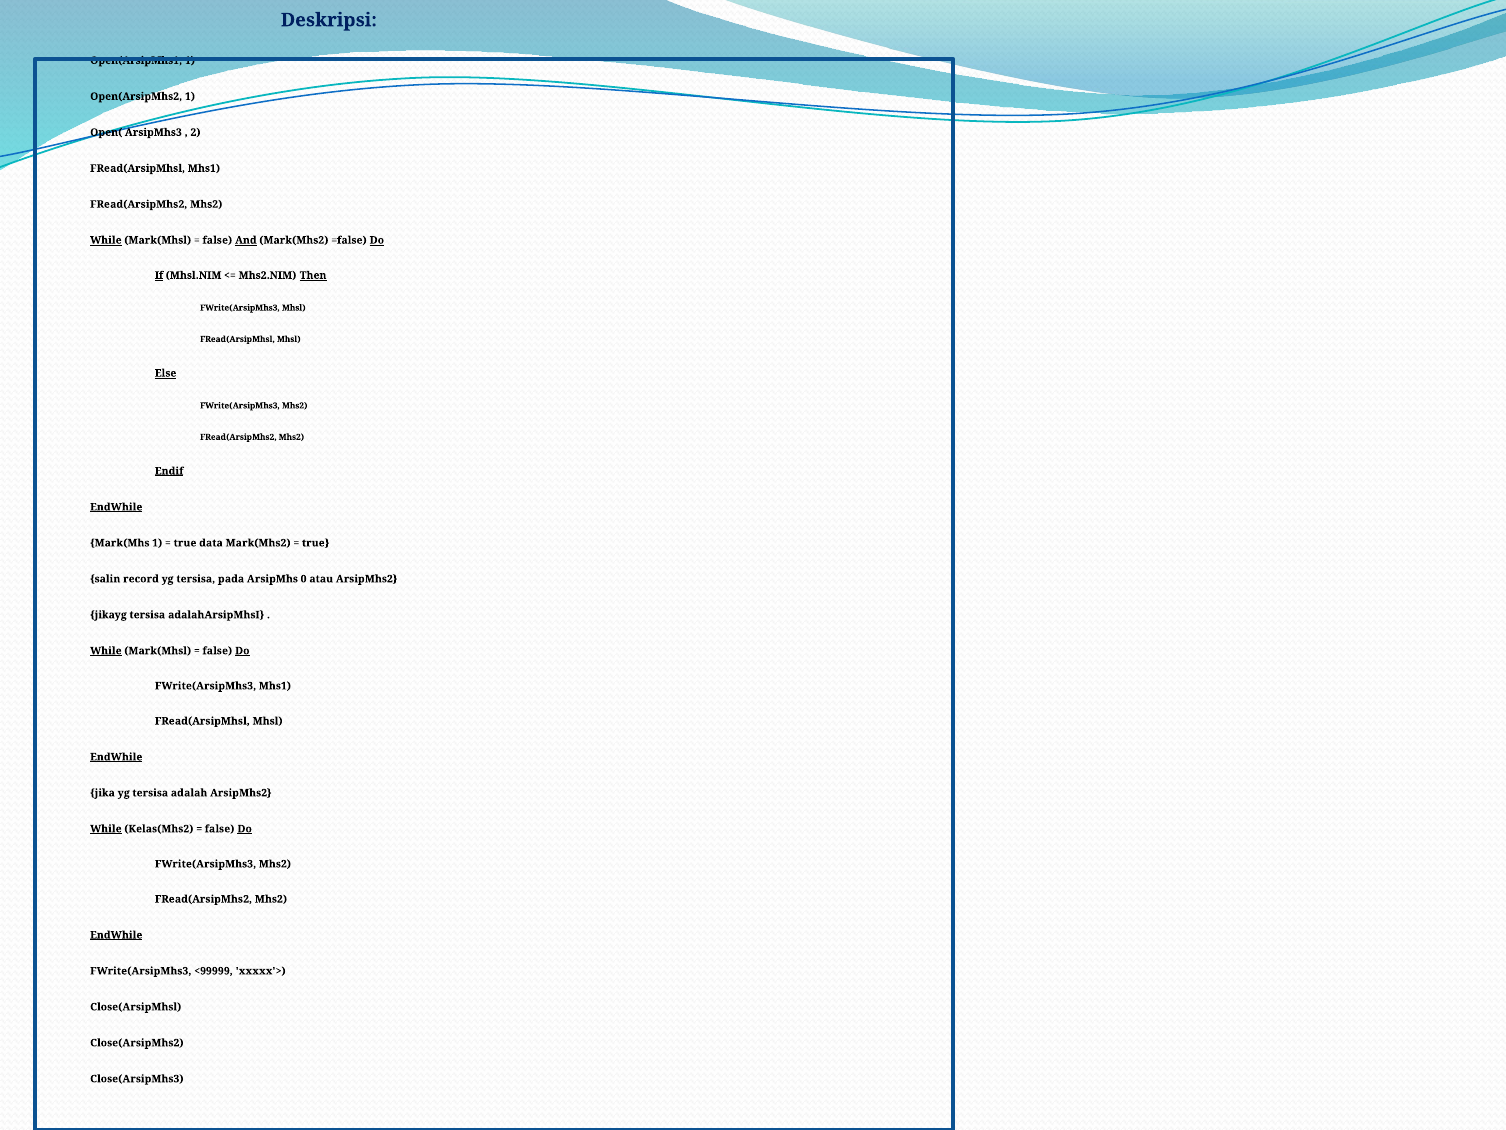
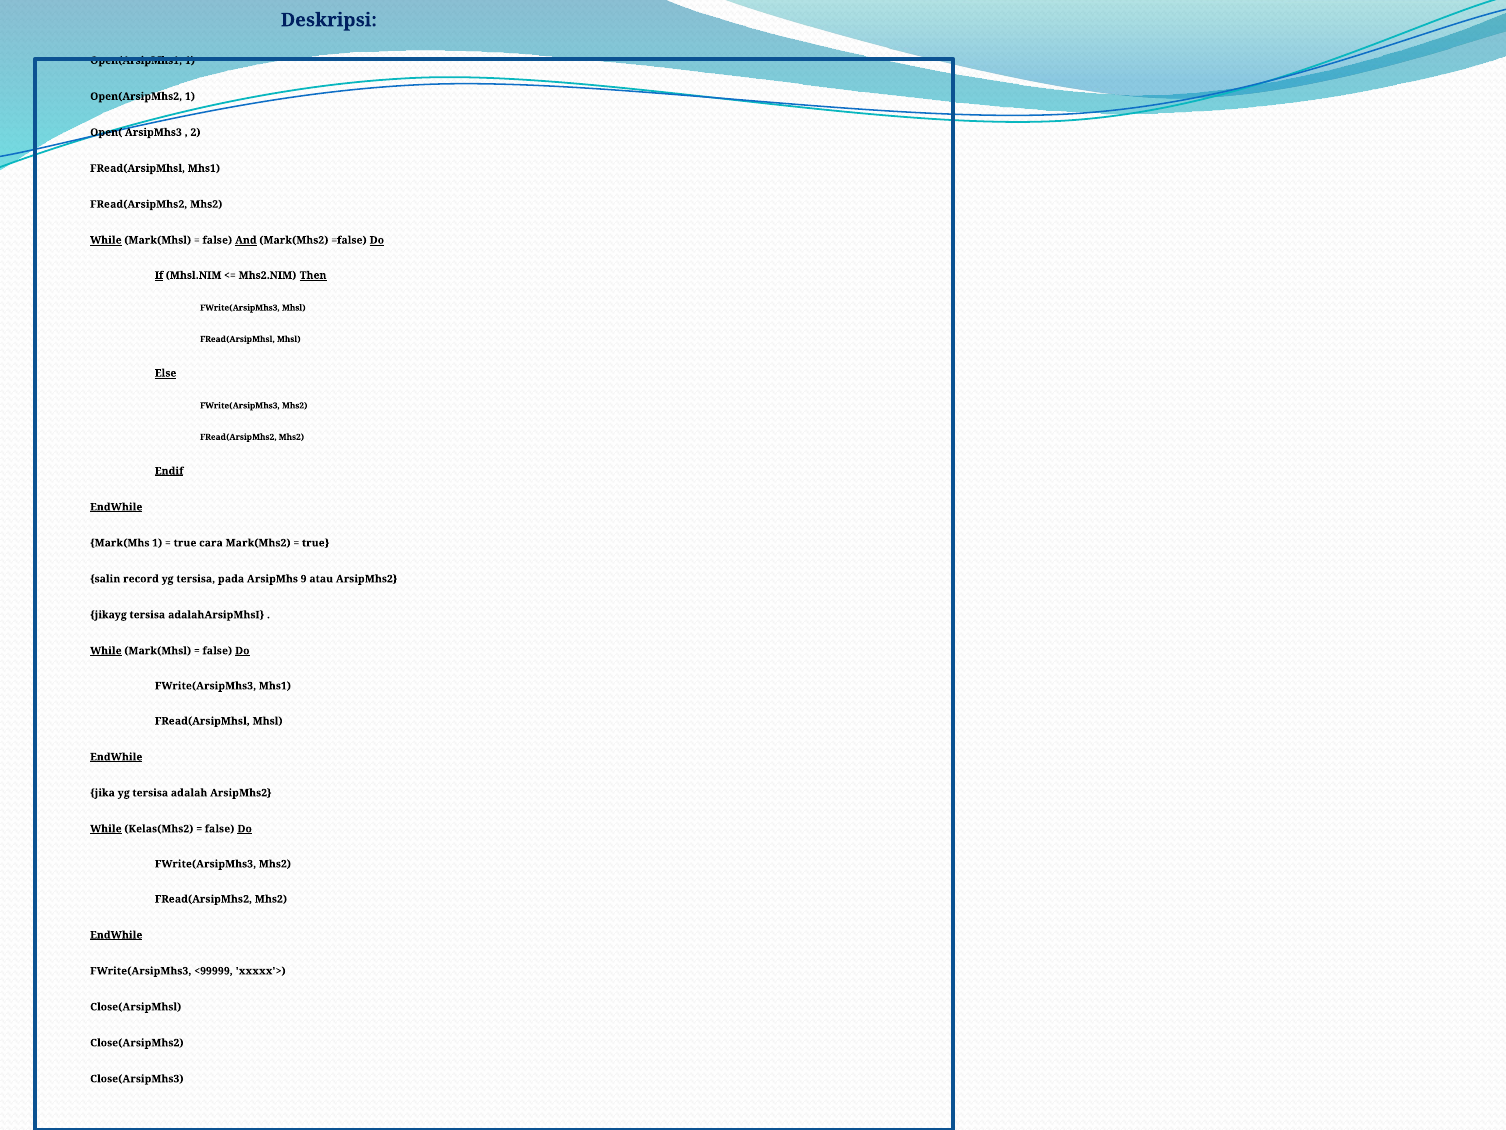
data: data -> cara
0: 0 -> 9
